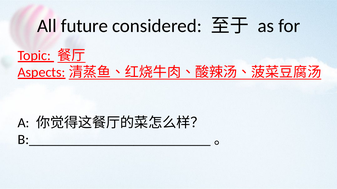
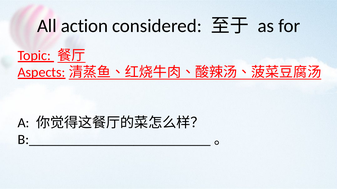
future: future -> action
